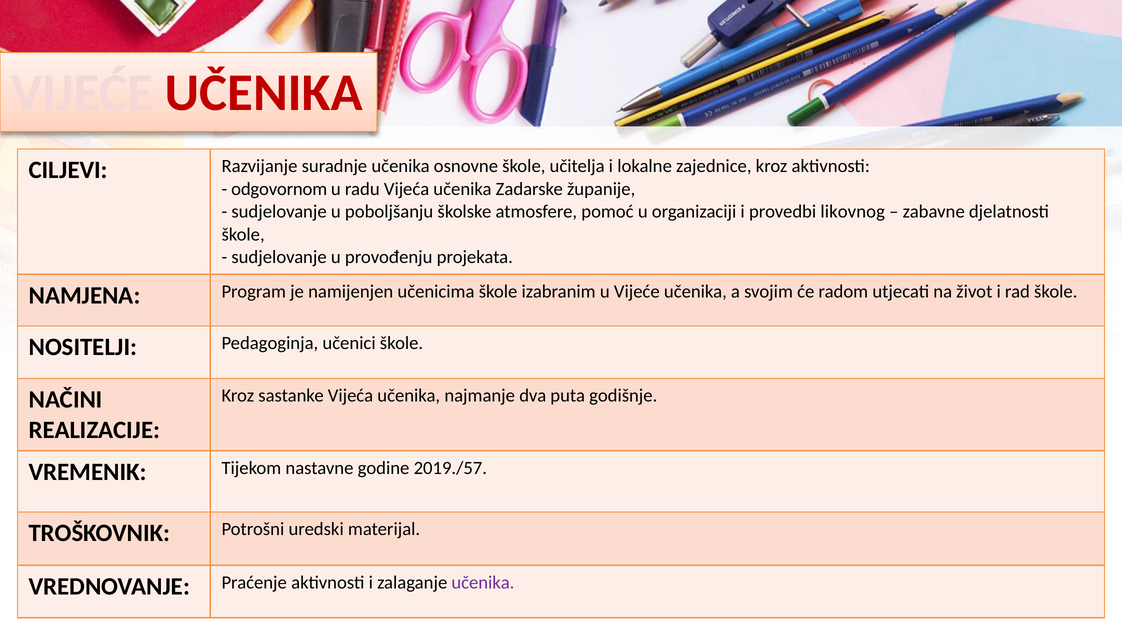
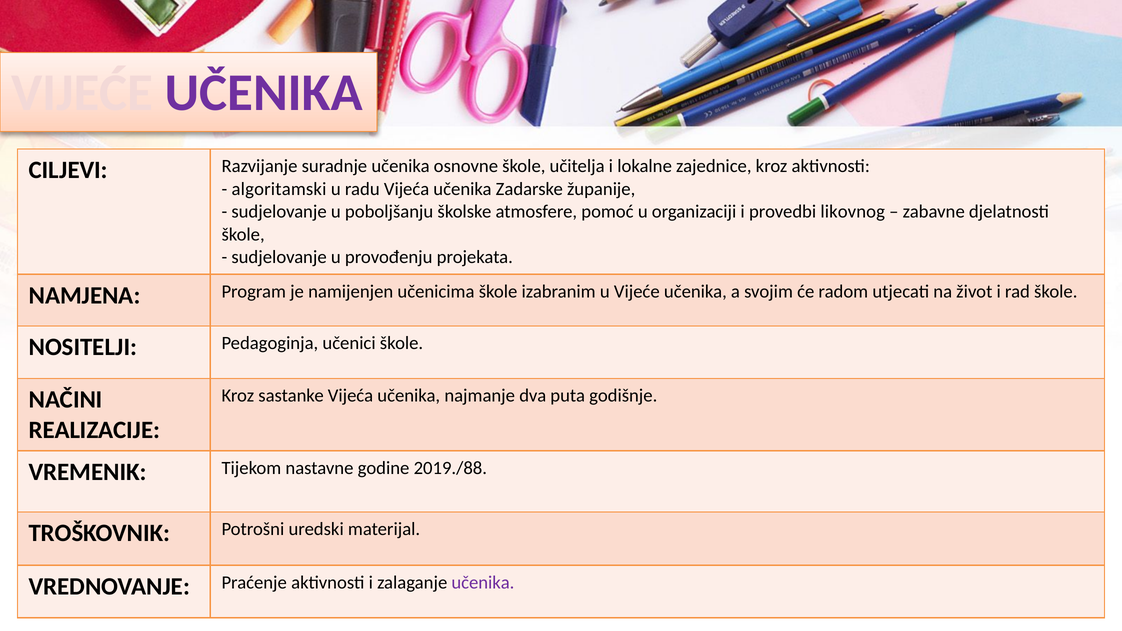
UČENIKA at (264, 93) colour: red -> purple
odgovornom: odgovornom -> algoritamski
2019./57: 2019./57 -> 2019./88
